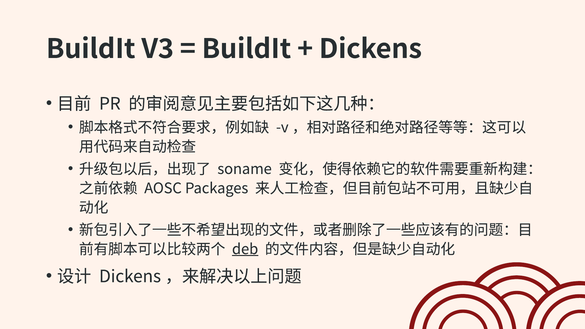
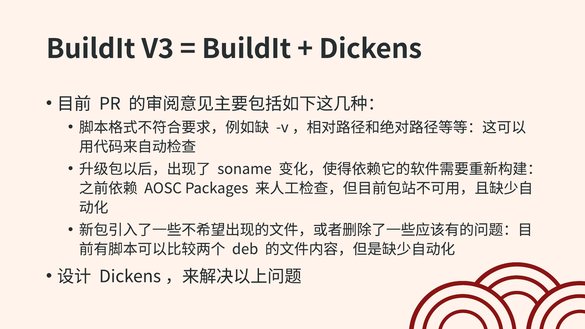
deb underline: present -> none
